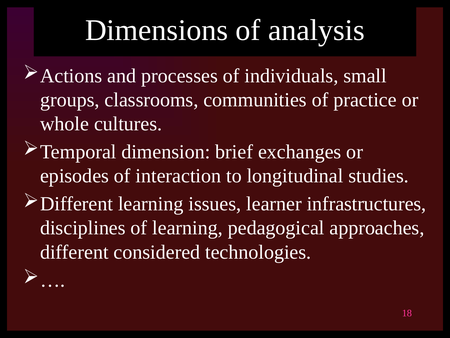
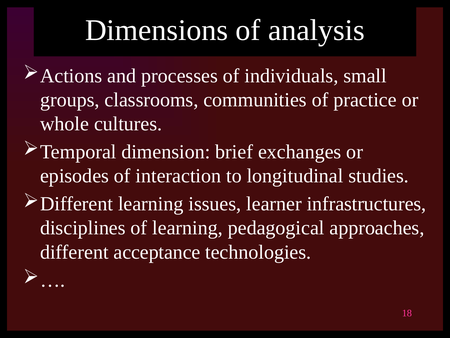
considered: considered -> acceptance
